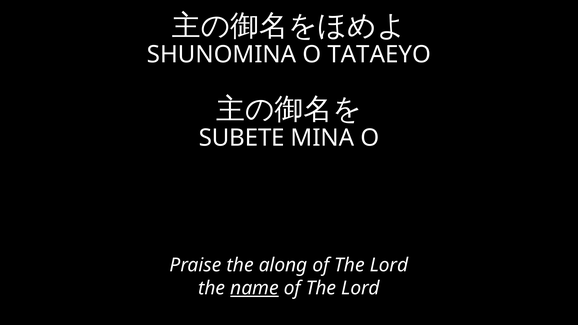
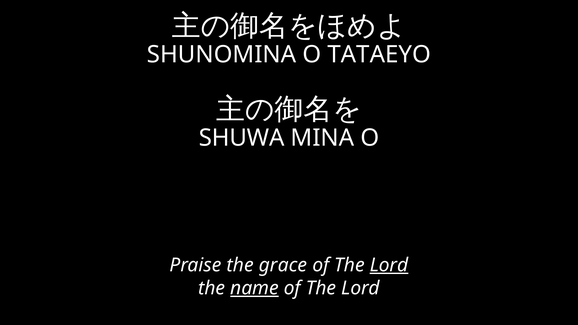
SUBETE: SUBETE -> SHUWA
along: along -> grace
Lord at (389, 265) underline: none -> present
